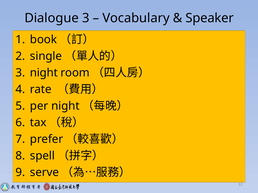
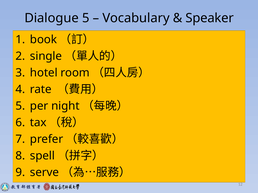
Dialogue 3: 3 -> 5
night at (44, 73): night -> hotel
